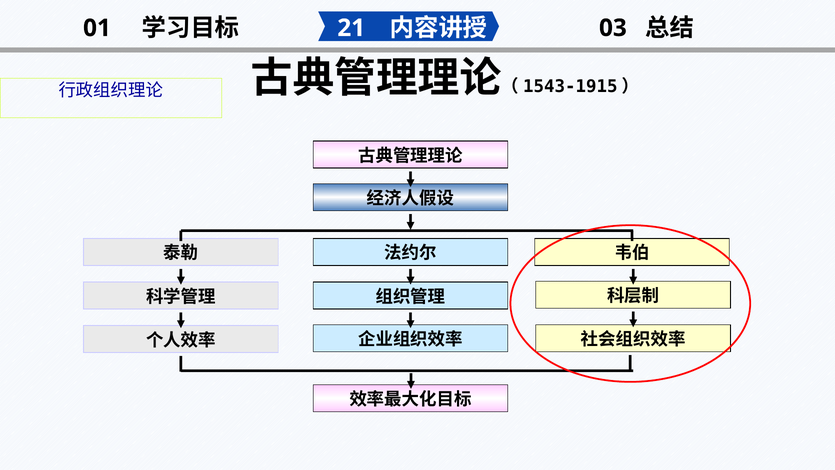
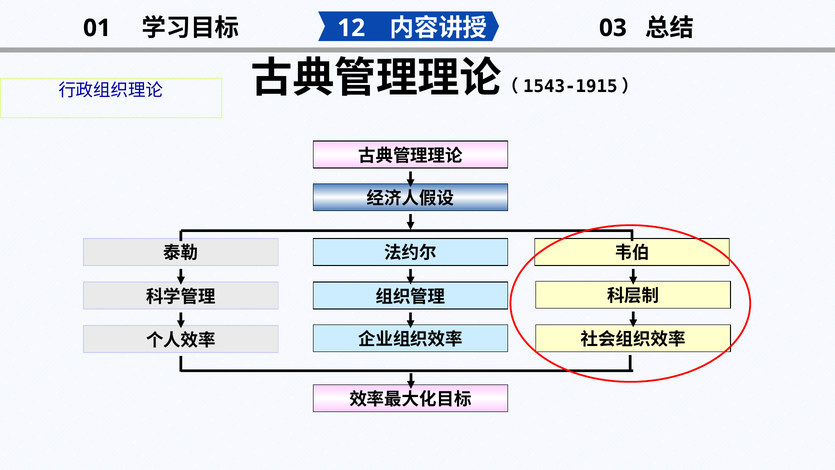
21: 21 -> 12
